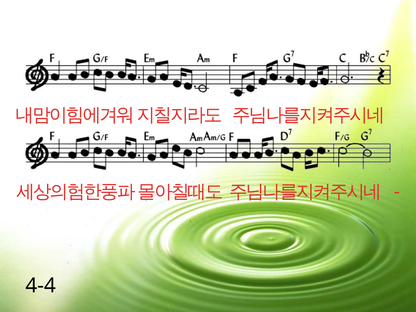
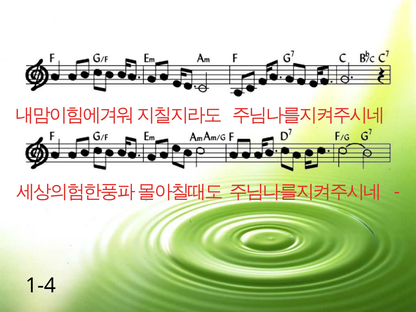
4-4: 4-4 -> 1-4
